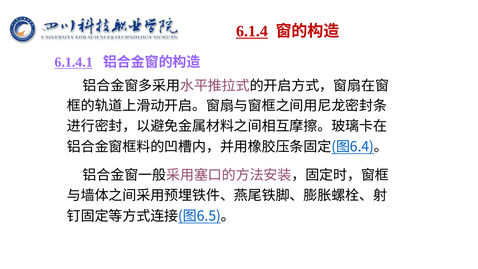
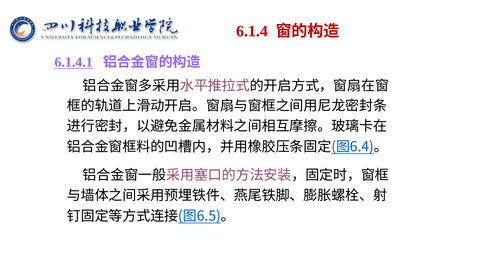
6.1.4 underline: present -> none
